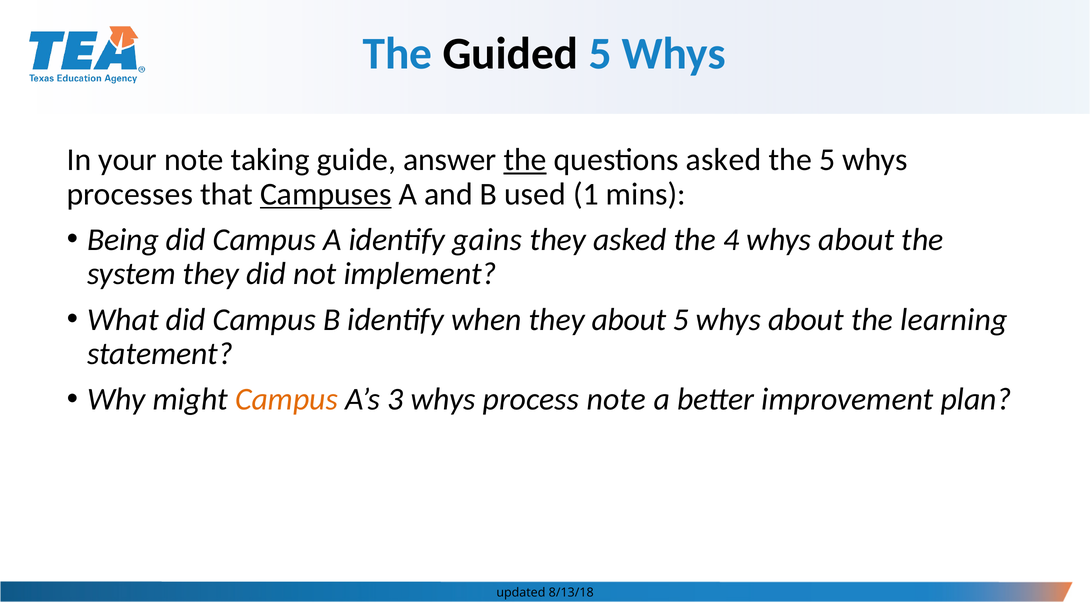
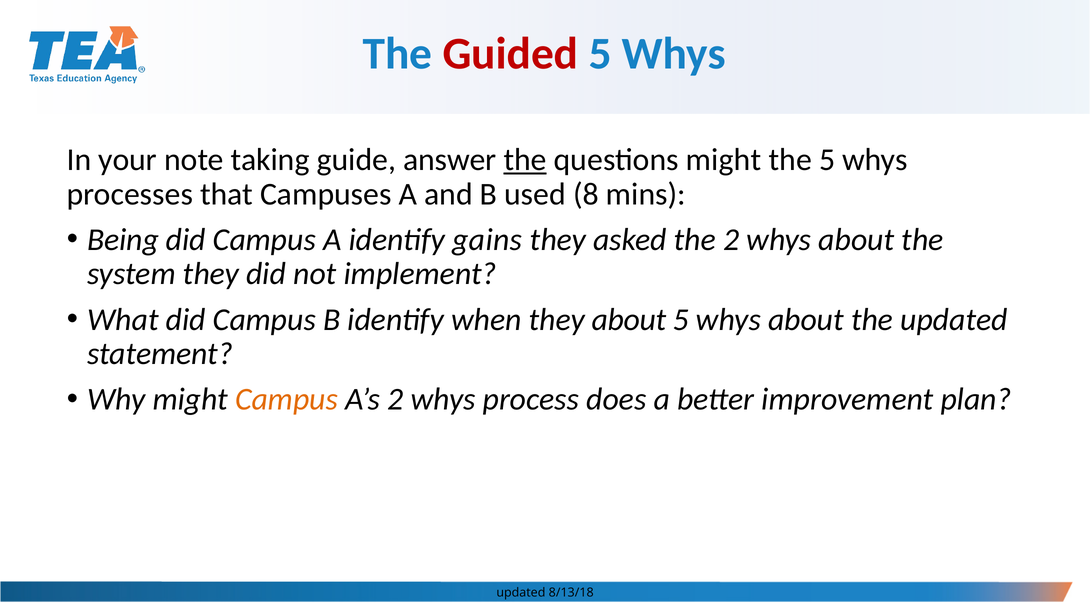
Guided colour: black -> red
questions asked: asked -> might
Campuses underline: present -> none
1: 1 -> 8
the 4: 4 -> 2
the learning: learning -> updated
A’s 3: 3 -> 2
process note: note -> does
